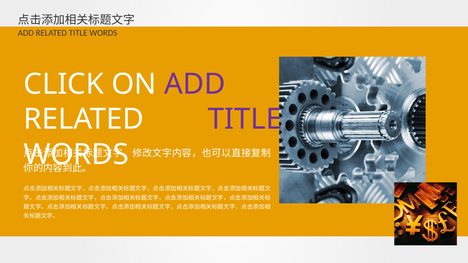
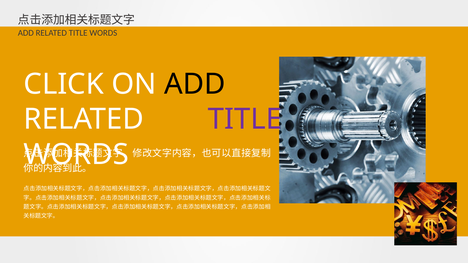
ADD at (195, 84) colour: purple -> black
